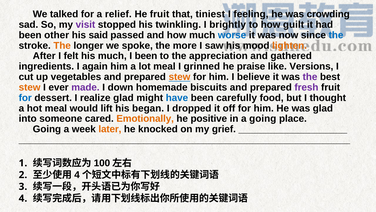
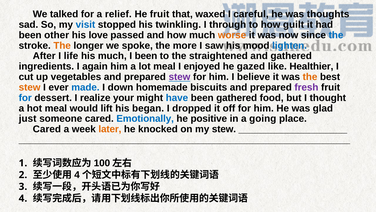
tiniest: tiniest -> waxed
feeling: feeling -> careful
crowding: crowding -> thoughts
visit colour: purple -> blue
brightly: brightly -> through
said: said -> love
worse colour: blue -> orange
lighten colour: orange -> blue
felt: felt -> life
appreciation: appreciation -> straightened
grinned: grinned -> enjoyed
praise: praise -> gazed
Versions: Versions -> Healthier
stew at (179, 77) colour: orange -> purple
the at (310, 77) colour: purple -> orange
made colour: purple -> blue
realize glad: glad -> your
been carefully: carefully -> gathered
into: into -> just
Emotionally colour: orange -> blue
Going at (47, 129): Going -> Cared
my grief: grief -> stew
